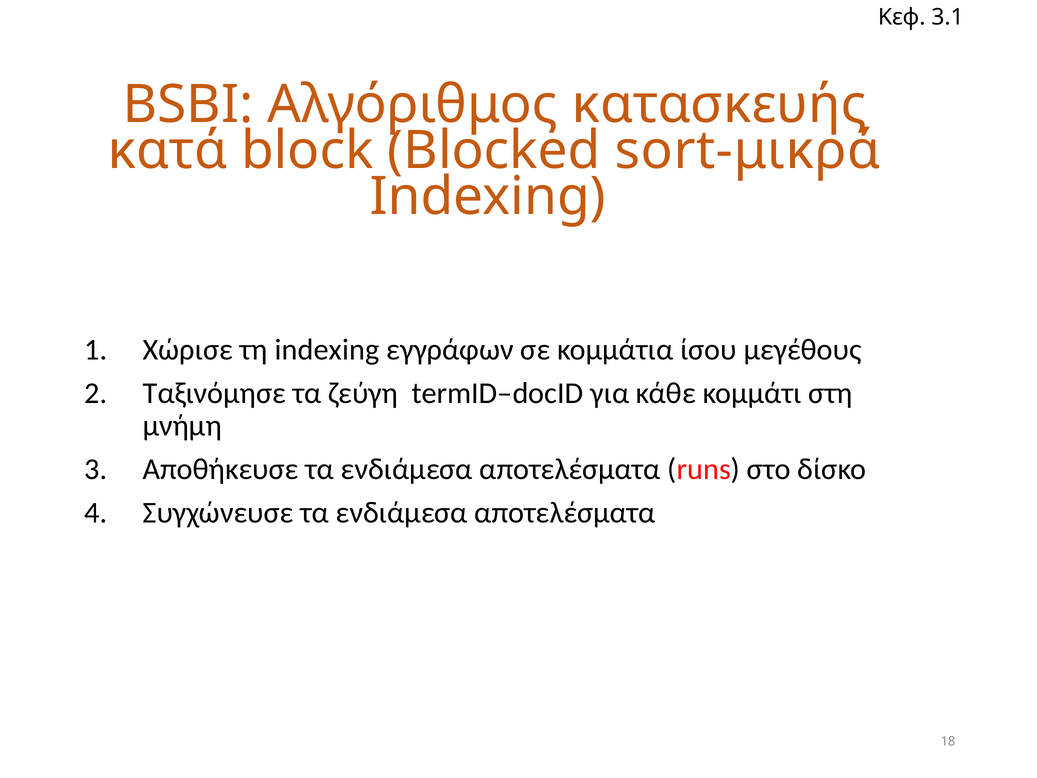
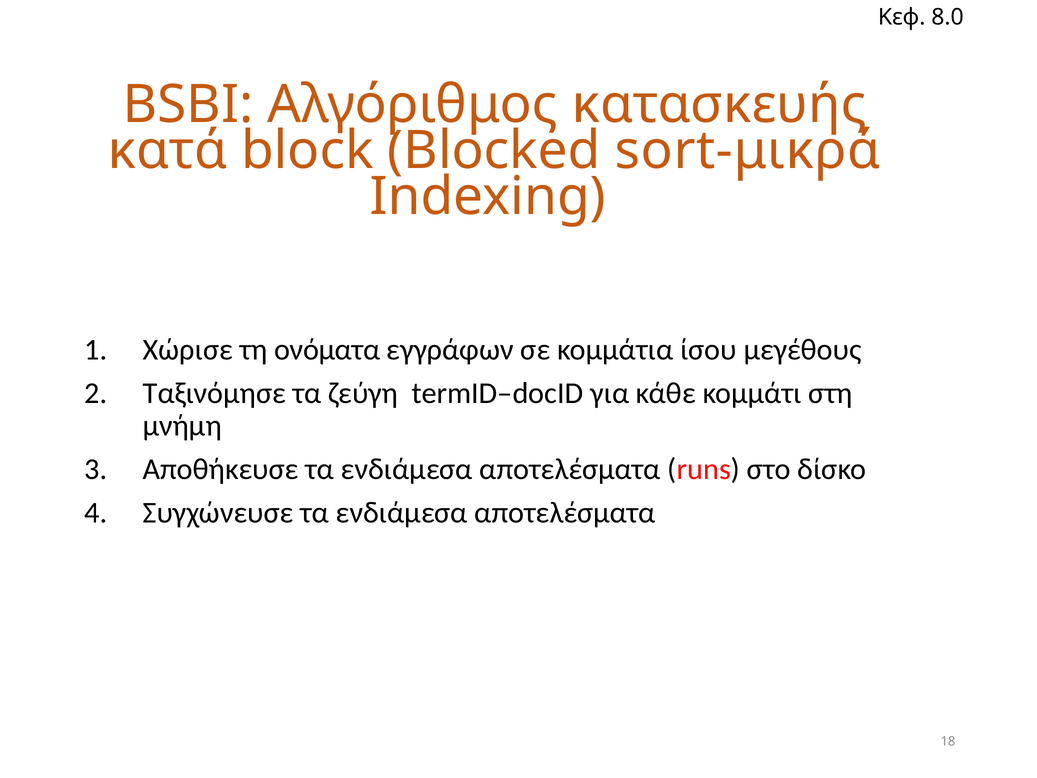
3.1: 3.1 -> 8.0
τη indexing: indexing -> ονόματα
